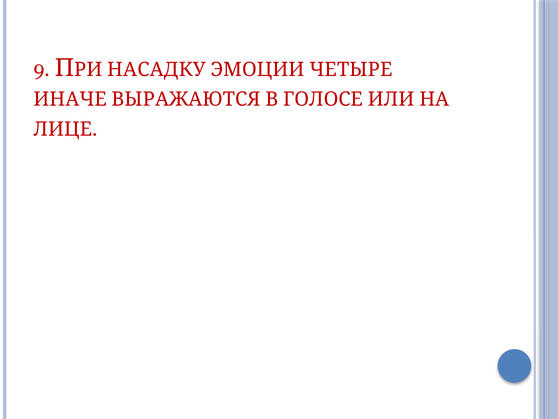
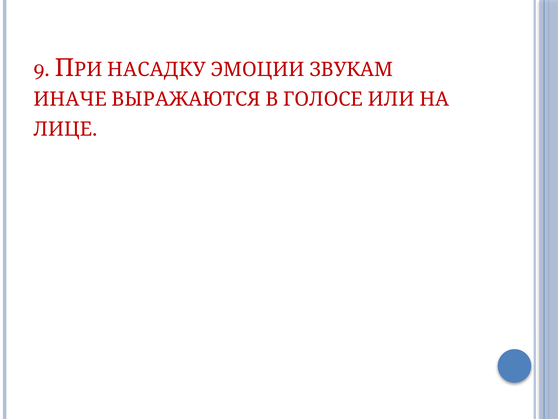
ЧЕТЫРЕ: ЧЕТЫРЕ -> ЗВУКАМ
